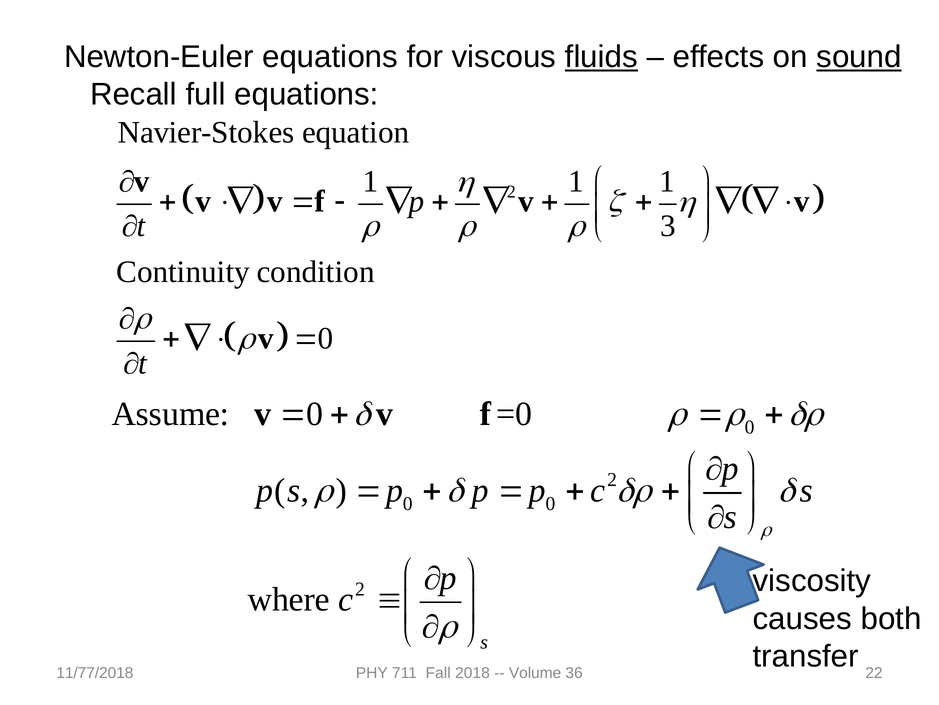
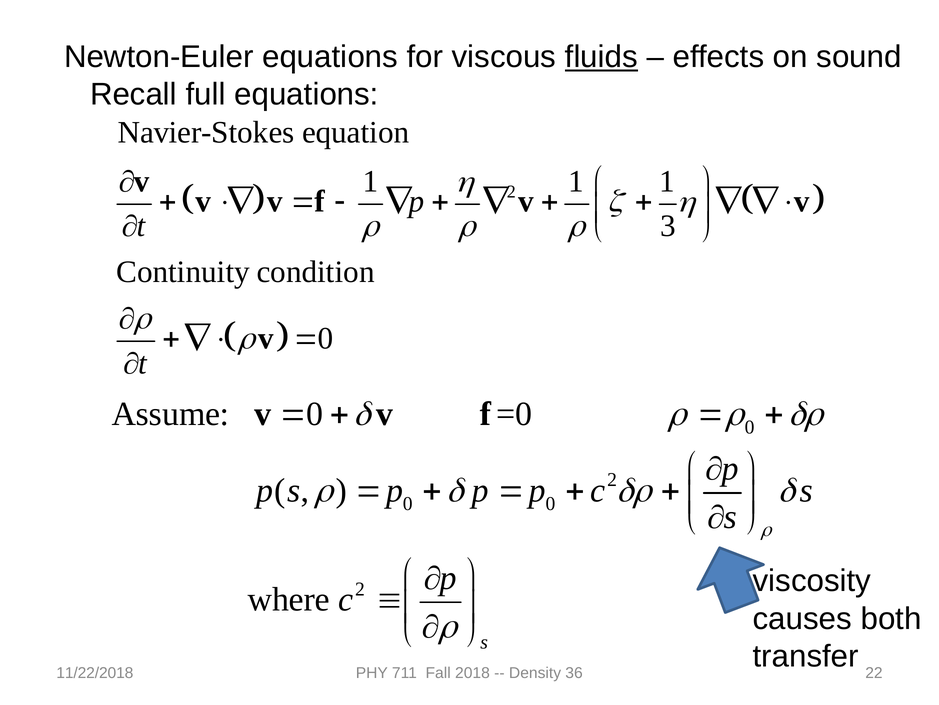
sound underline: present -> none
11/77/2018: 11/77/2018 -> 11/22/2018
Volume: Volume -> Density
